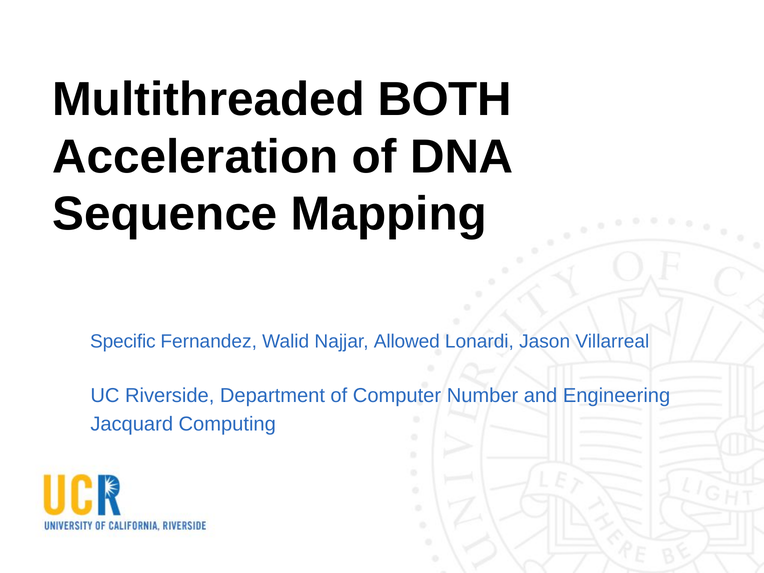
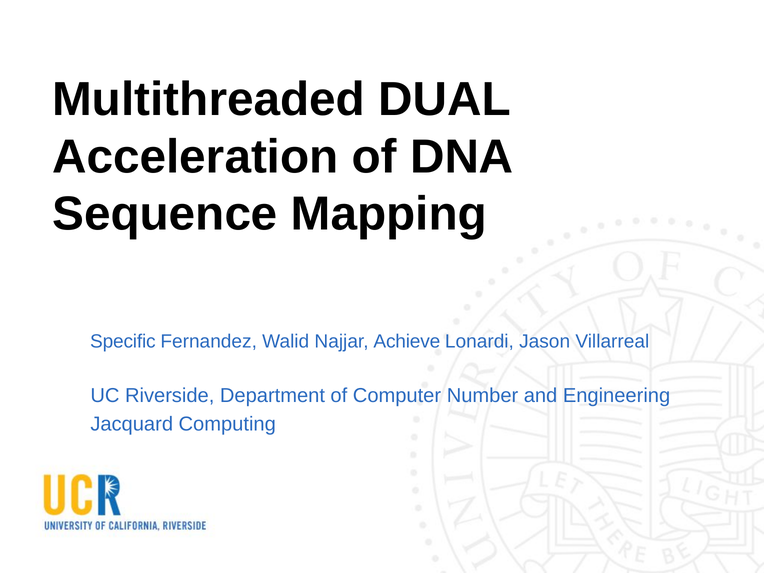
BOTH: BOTH -> DUAL
Allowed: Allowed -> Achieve
